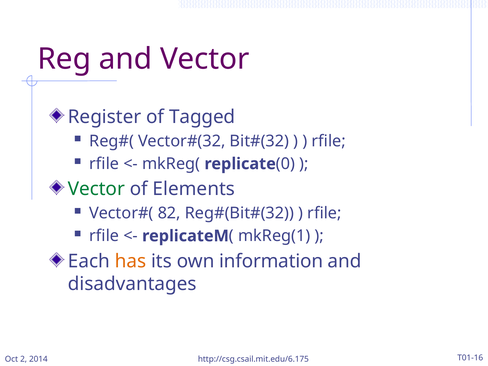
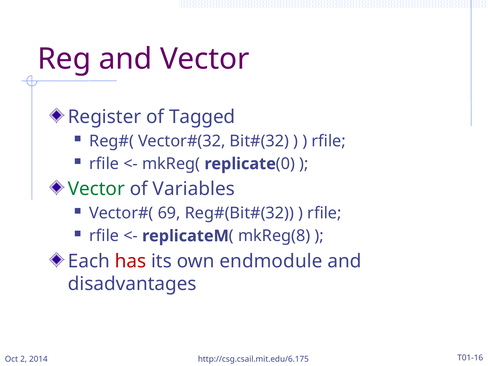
Elements: Elements -> Variables
82: 82 -> 69
mkReg(1: mkReg(1 -> mkReg(8
has colour: orange -> red
information: information -> endmodule
